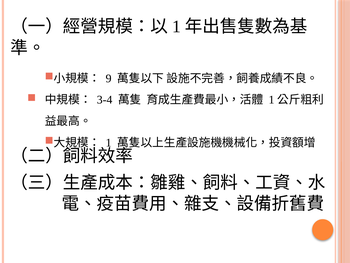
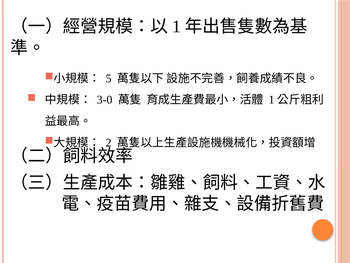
9: 9 -> 5
3-4: 3-4 -> 3-0
1 at (109, 142): 1 -> 2
